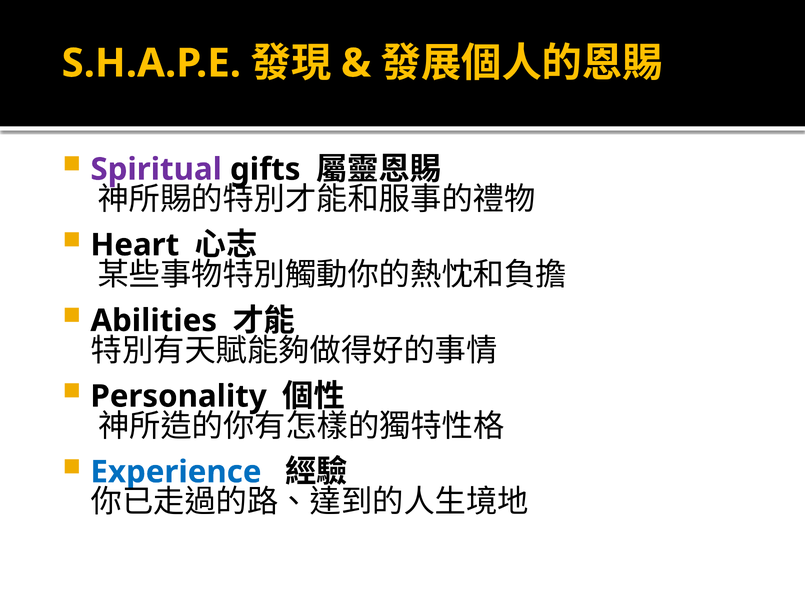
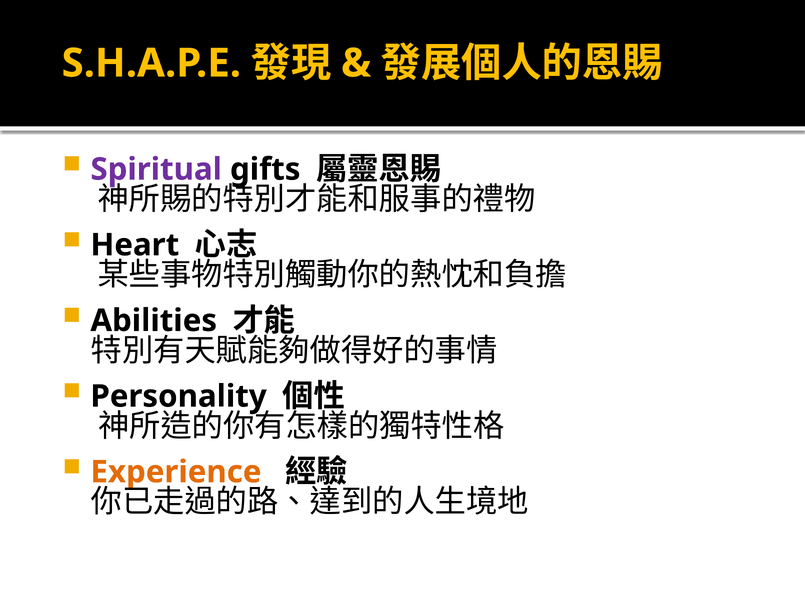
Experience colour: blue -> orange
